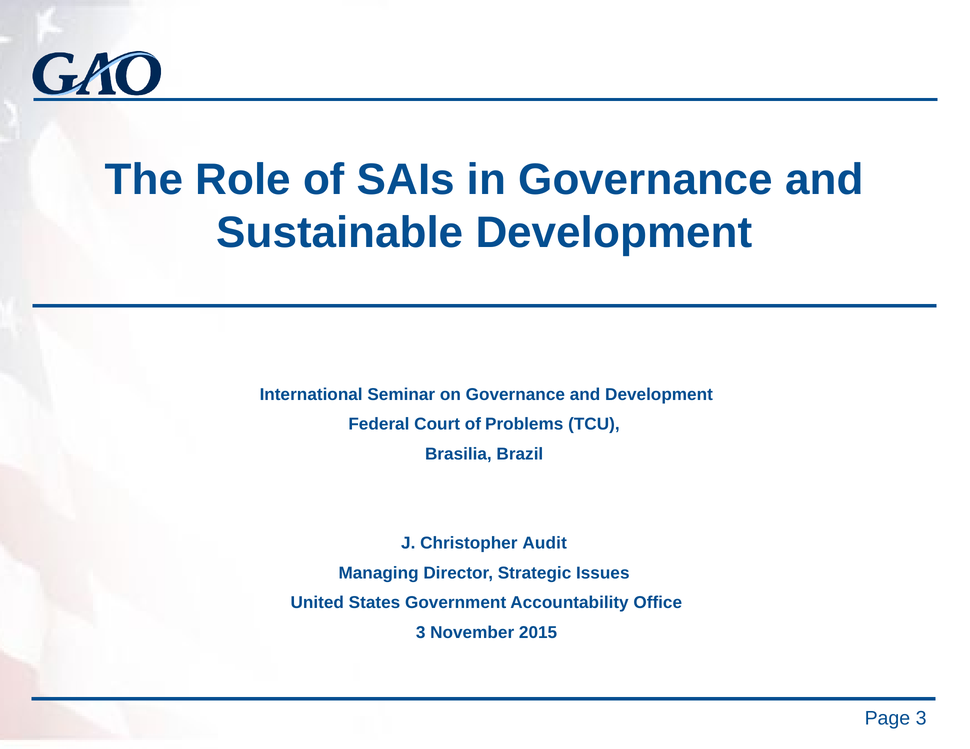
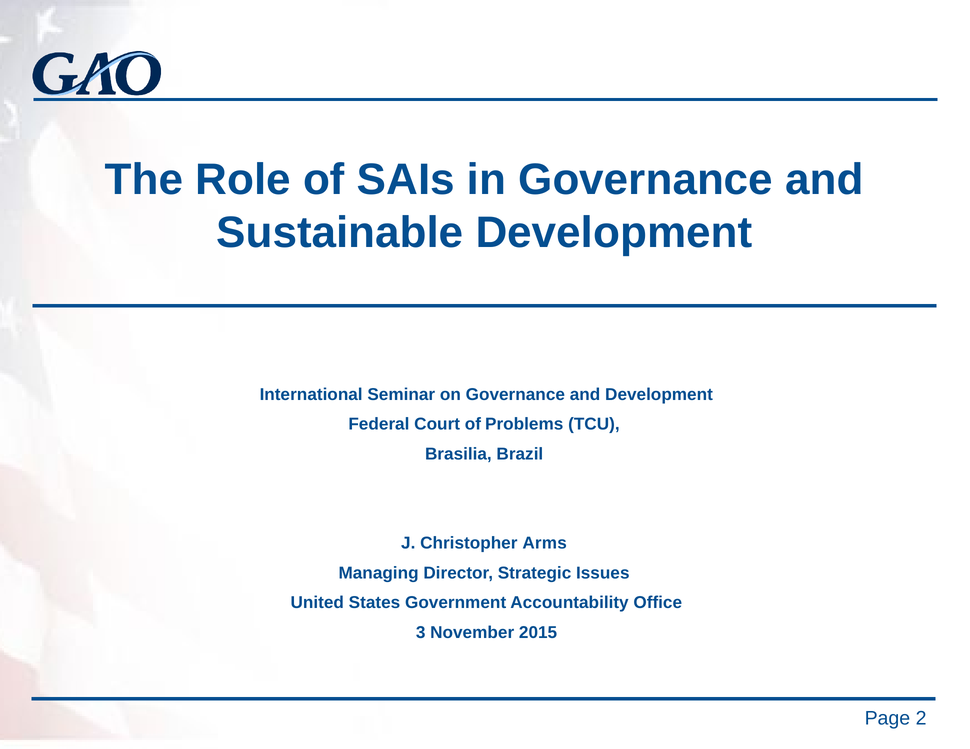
Audit: Audit -> Arms
Page 3: 3 -> 2
